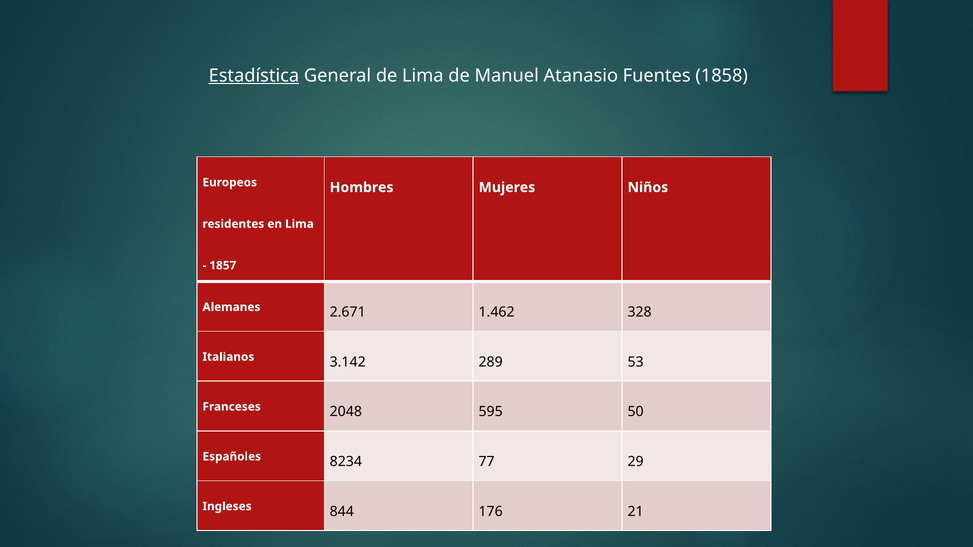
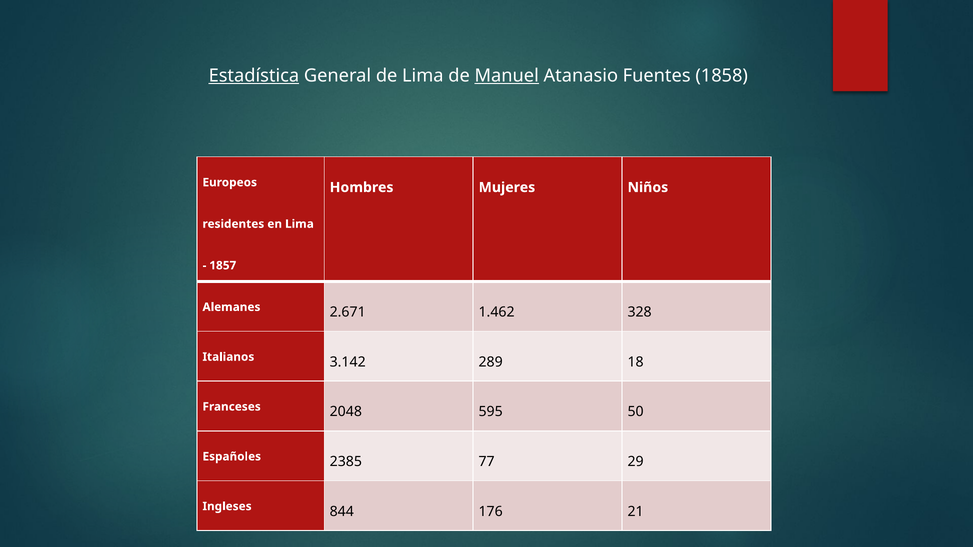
Manuel underline: none -> present
53: 53 -> 18
8234: 8234 -> 2385
